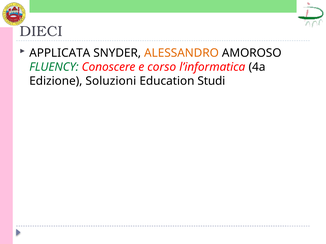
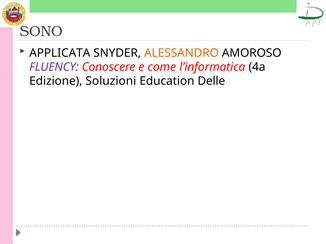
DIECI: DIECI -> SONO
FLUENCY colour: green -> purple
corso: corso -> come
Studi: Studi -> Delle
